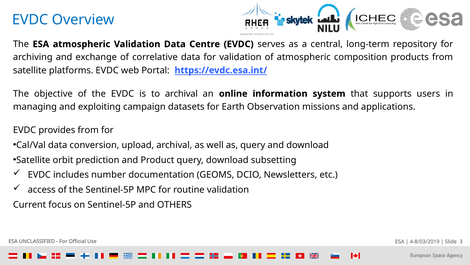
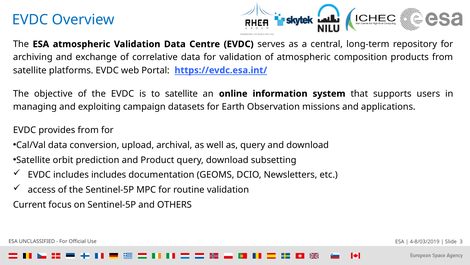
to archival: archival -> satellite
includes number: number -> includes
